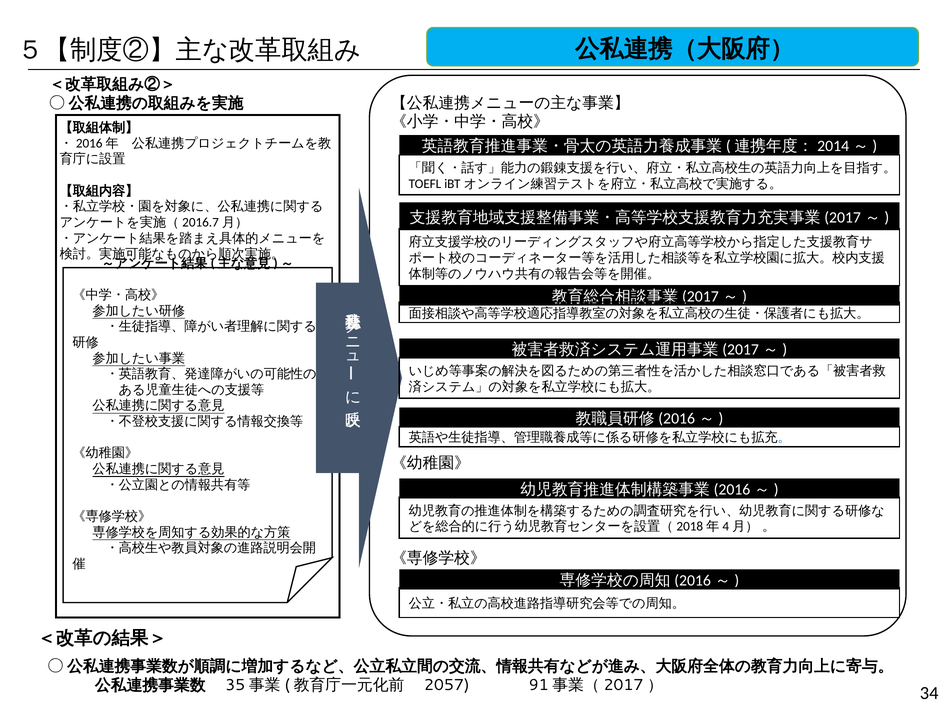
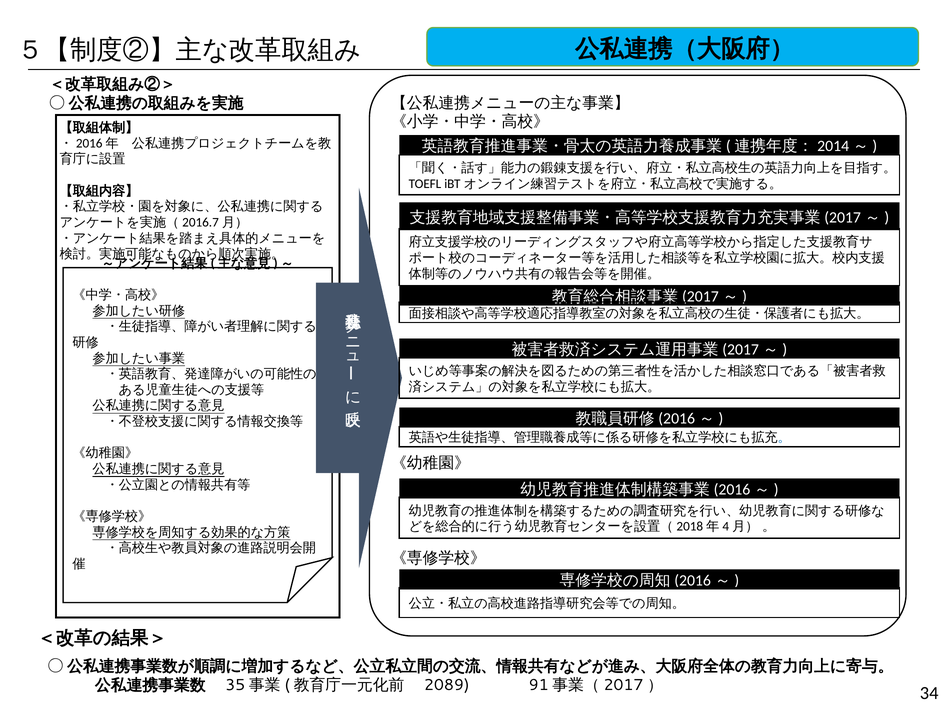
2057: 2057 -> 2089
